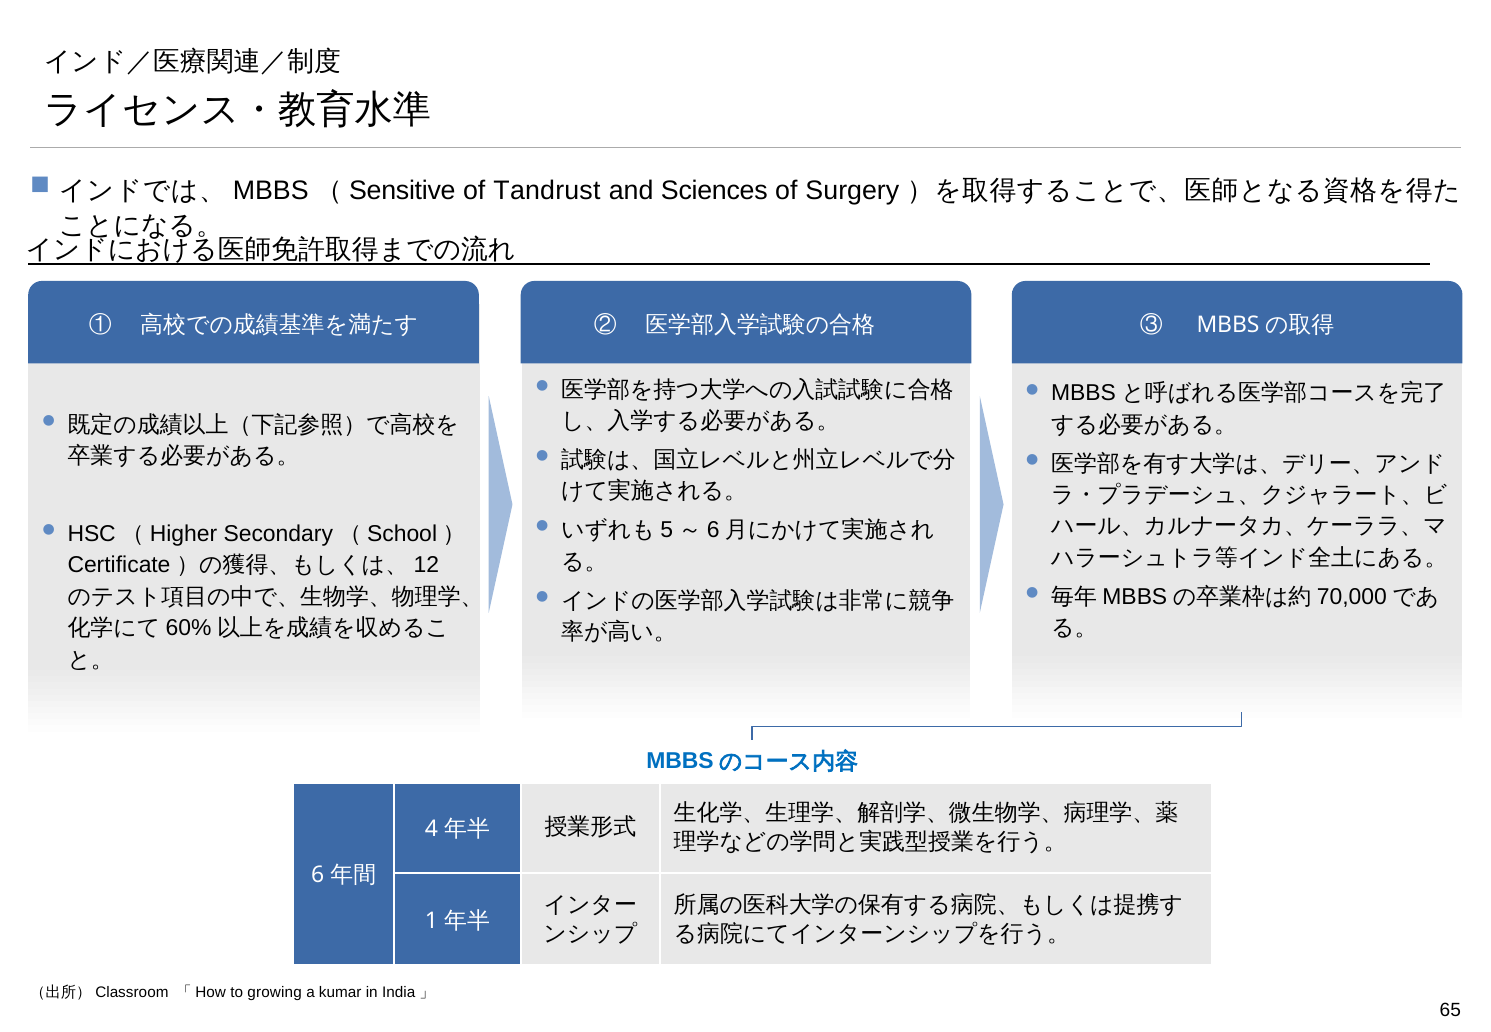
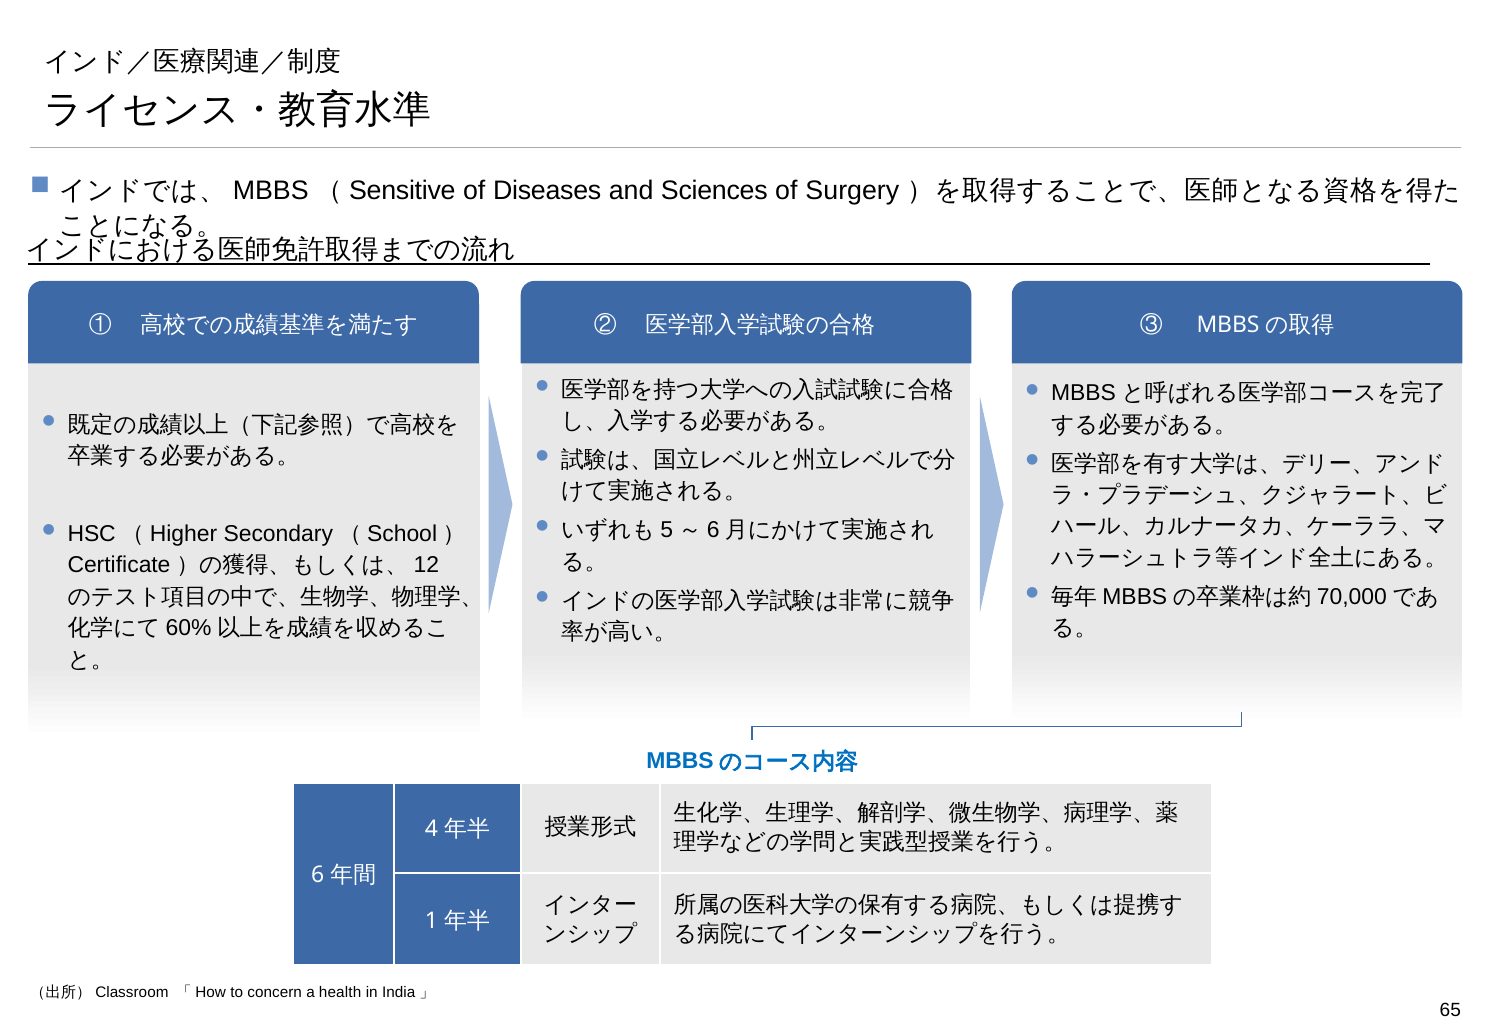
Tandrust: Tandrust -> Diseases
growing: growing -> concern
kumar: kumar -> health
